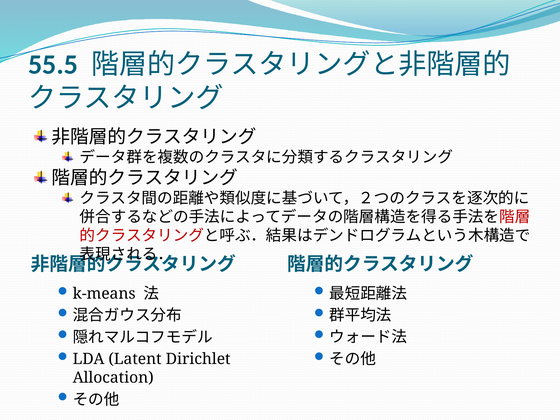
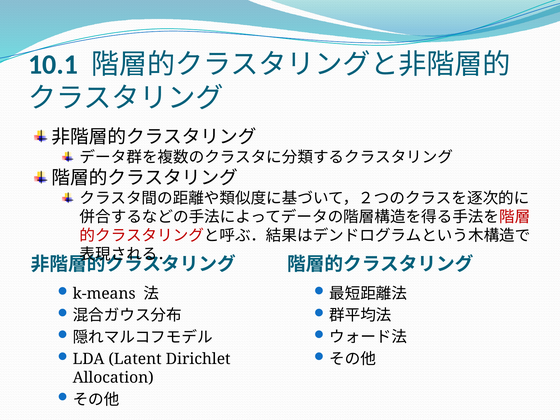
55.5: 55.5 -> 10.1
